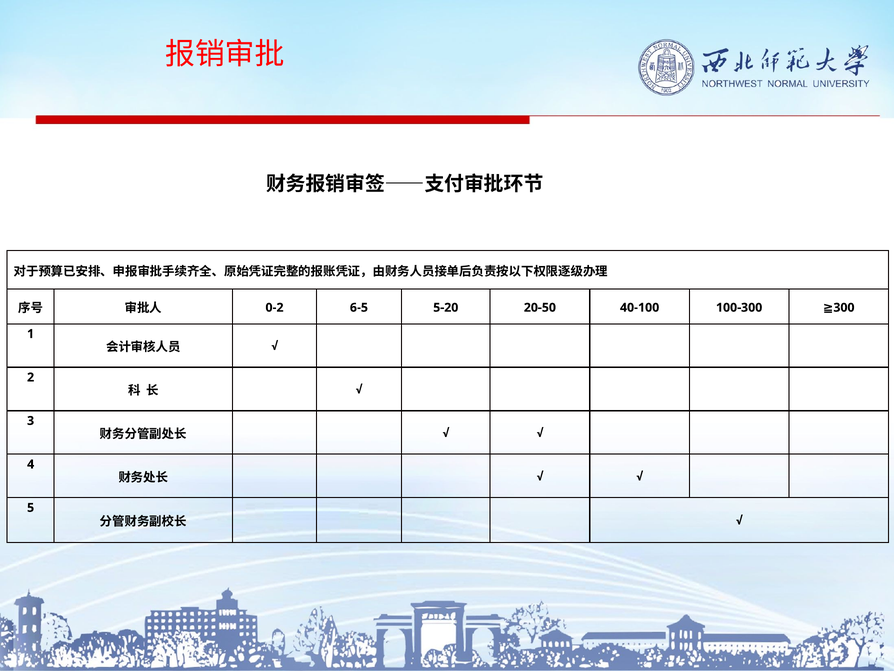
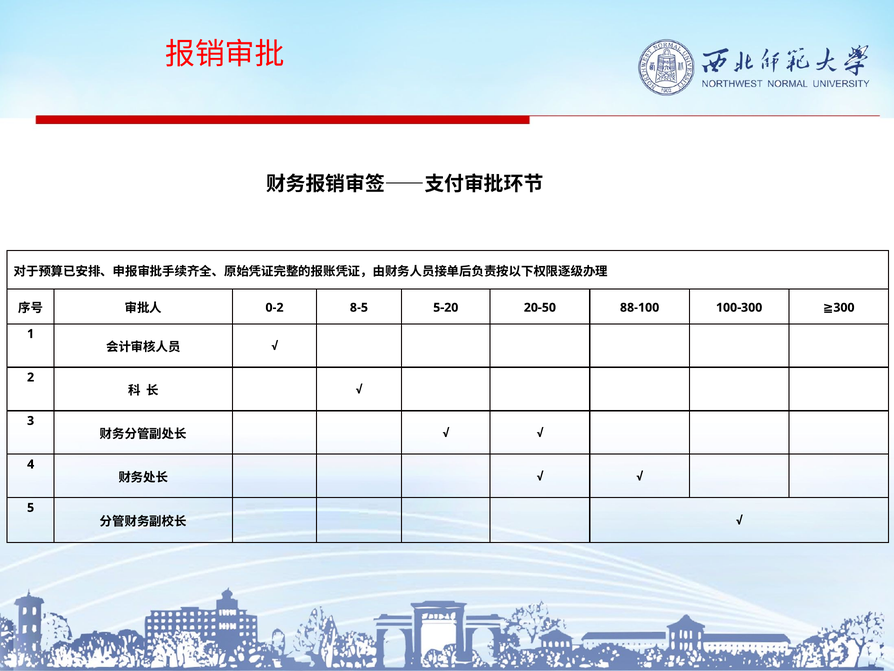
6-5: 6-5 -> 8-5
40-100: 40-100 -> 88-100
